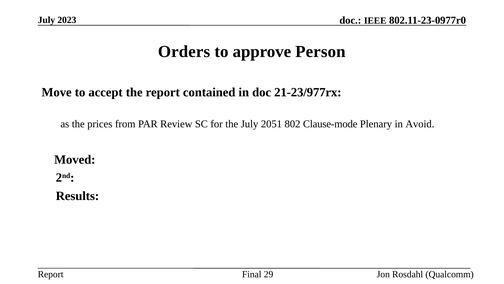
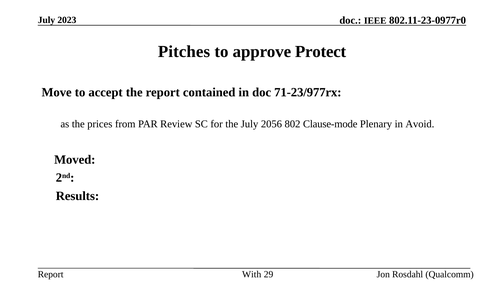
Orders: Orders -> Pitches
Person: Person -> Protect
21-23/977rx: 21-23/977rx -> 71-23/977rx
2051: 2051 -> 2056
Final: Final -> With
